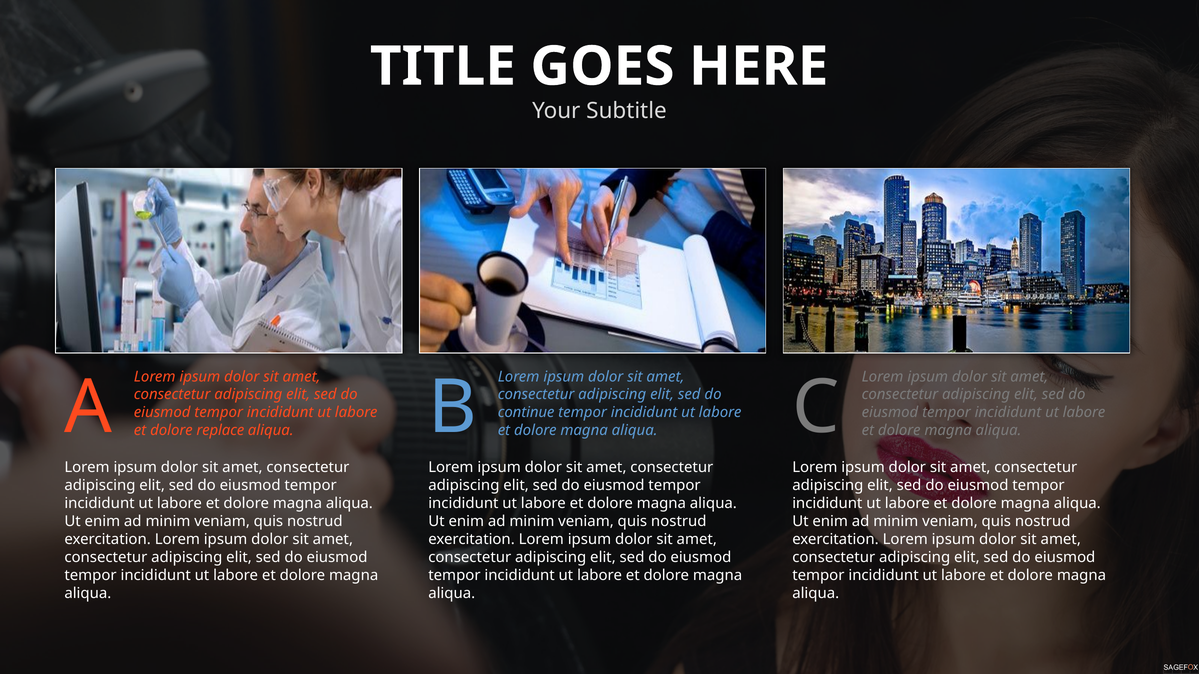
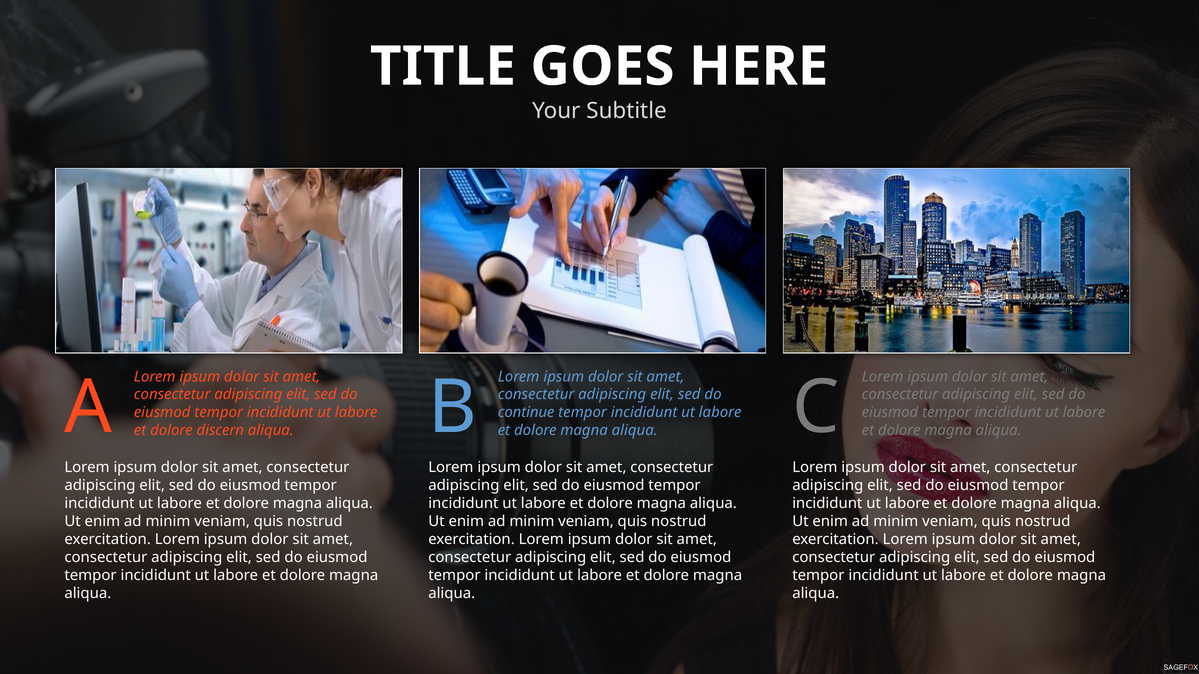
replace: replace -> discern
